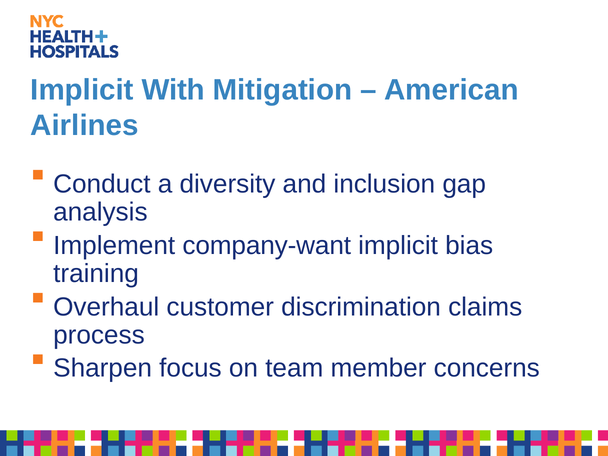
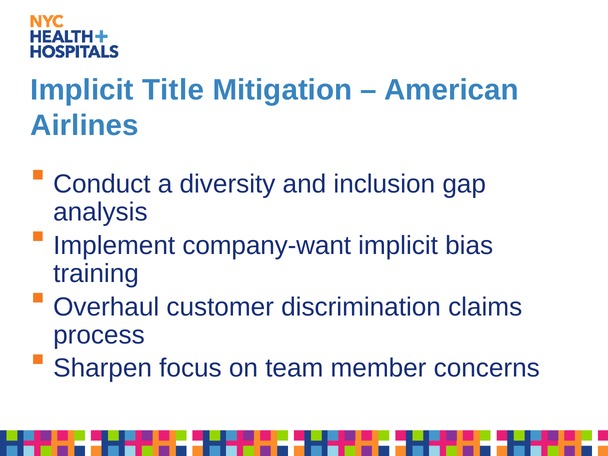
With: With -> Title
